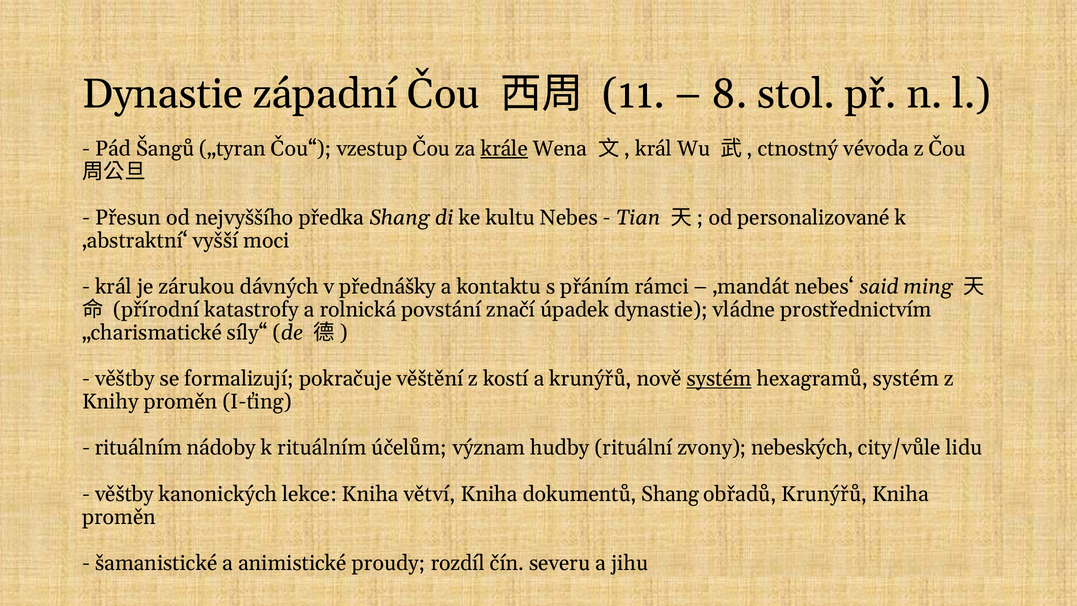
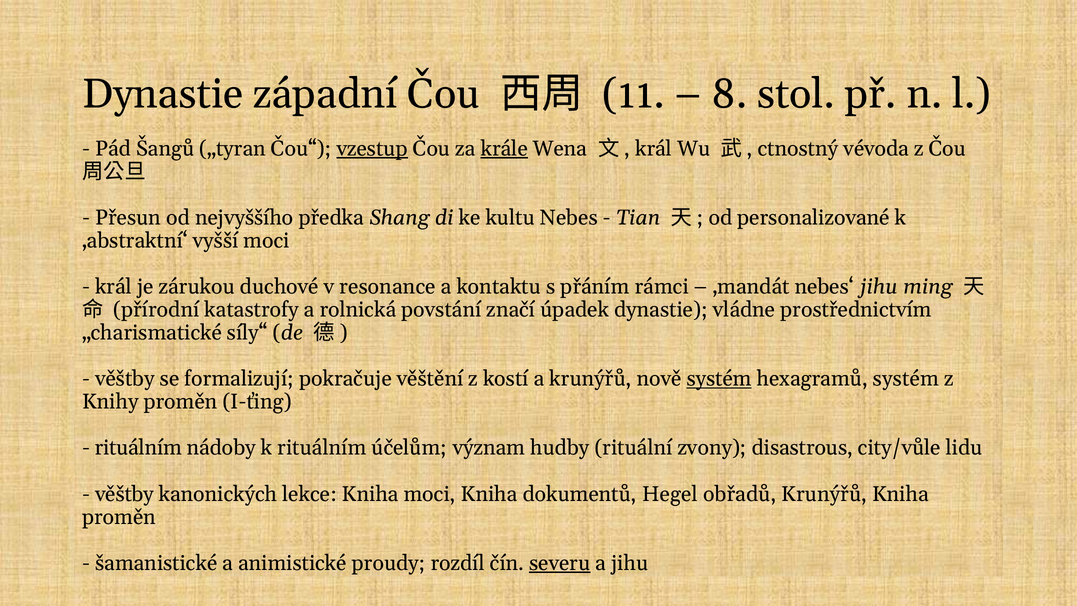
vzestup underline: none -> present
dávných: dávných -> duchové
přednášky: přednášky -> resonance
nebes‘ said: said -> jihu
nebeských: nebeských -> disastrous
Kniha větví: větví -> moci
dokumentů Shang: Shang -> Hegel
severu underline: none -> present
